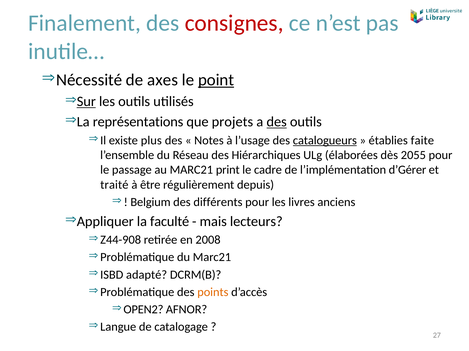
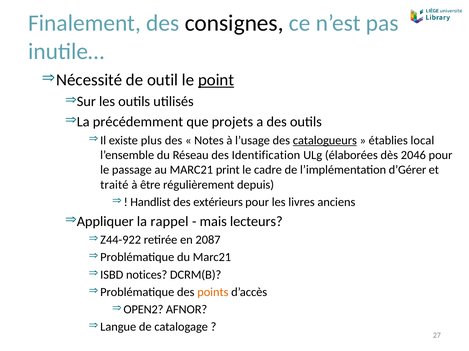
consignes colour: red -> black
axes: axes -> outil
Sur underline: present -> none
représentations: représentations -> précédemment
des at (277, 122) underline: present -> none
faite: faite -> local
Hiérarchiques: Hiérarchiques -> Identification
2055: 2055 -> 2046
Belgium: Belgium -> Handlist
différents: différents -> extérieurs
faculté: faculté -> rappel
Z44-908: Z44-908 -> Z44-922
2008: 2008 -> 2087
adapté: adapté -> notices
